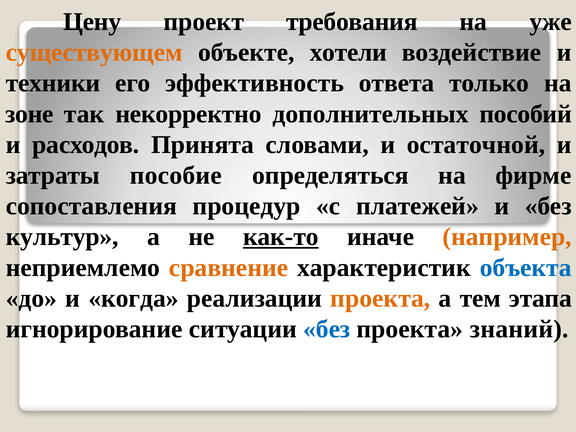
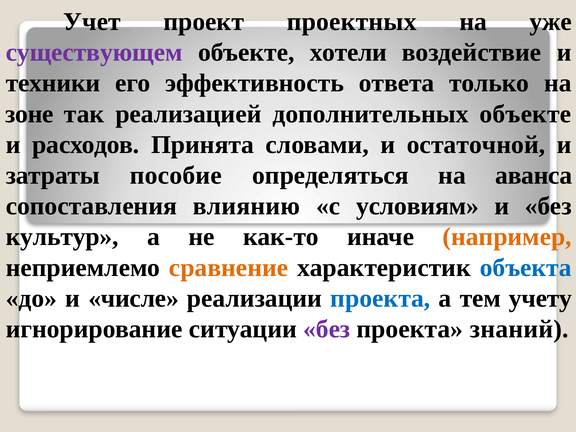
Цену: Цену -> Учет
требования: требования -> проектных
существующем colour: orange -> purple
некорректно: некорректно -> реализацией
дополнительных пособий: пособий -> объекте
фирме: фирме -> аванса
процедур: процедур -> влиянию
платежей: платежей -> условиям
как-то underline: present -> none
когда: когда -> числе
проекта at (380, 298) colour: orange -> blue
этапа: этапа -> учету
без at (327, 329) colour: blue -> purple
